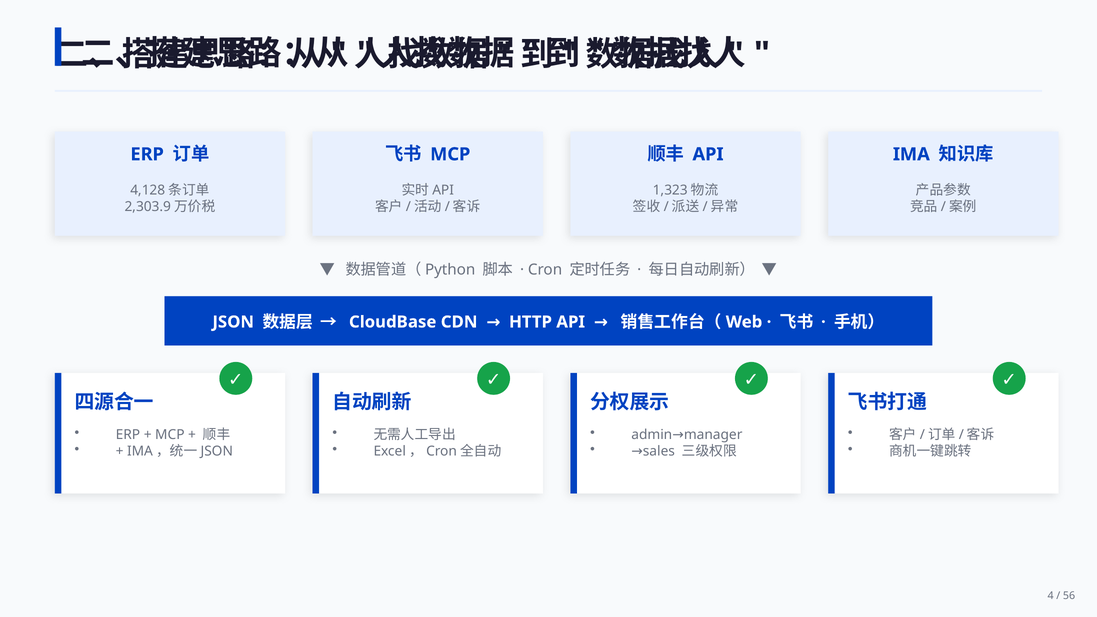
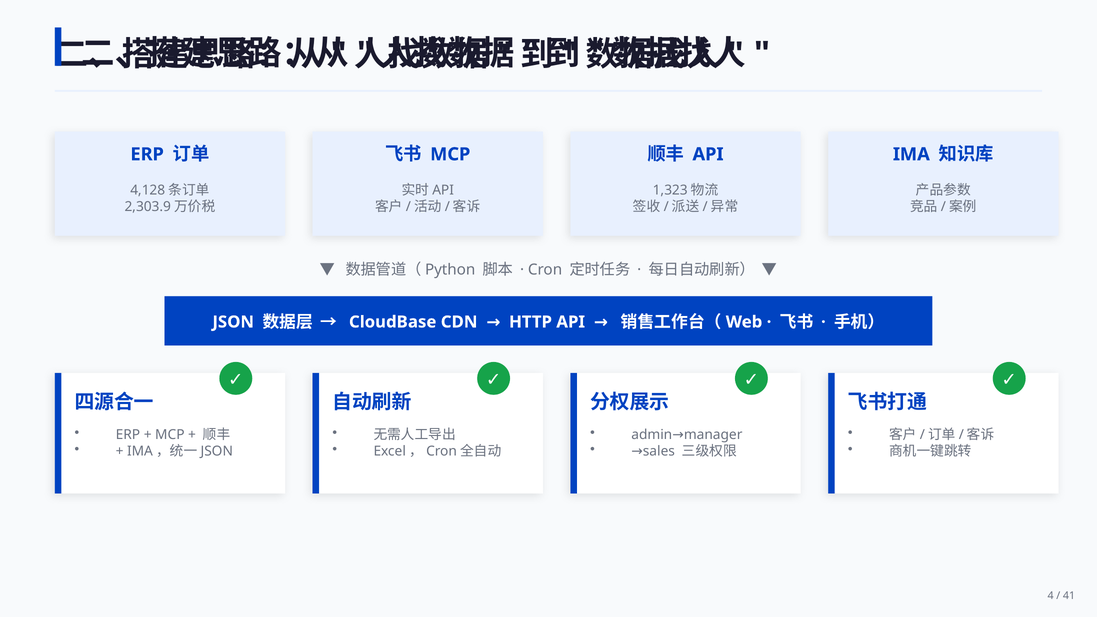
56: 56 -> 41
